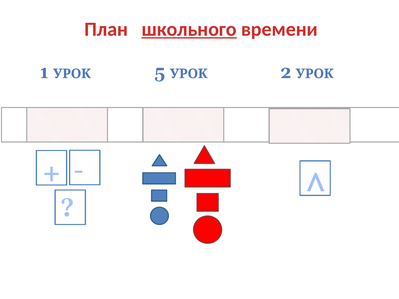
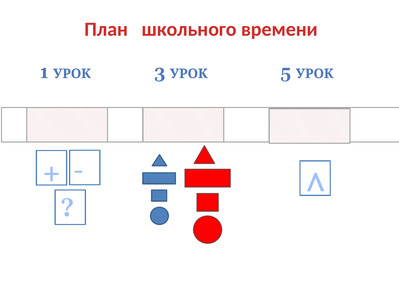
школьного underline: present -> none
5: 5 -> 3
2: 2 -> 5
